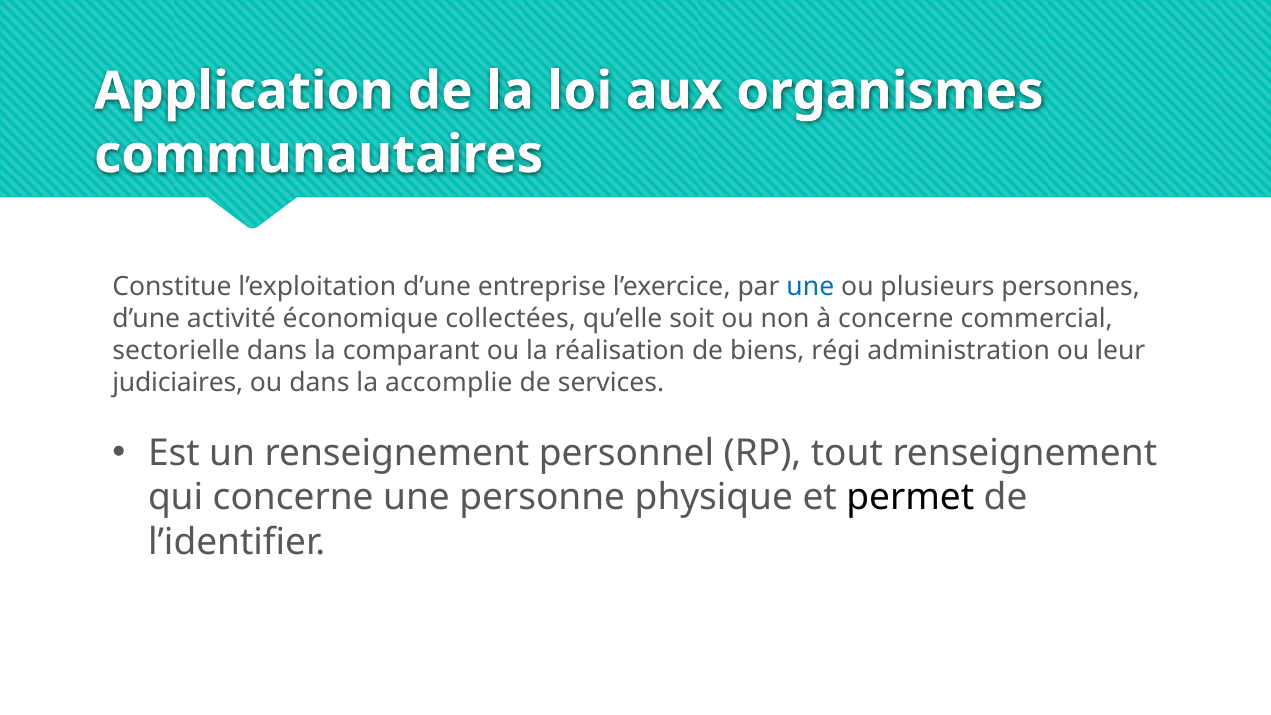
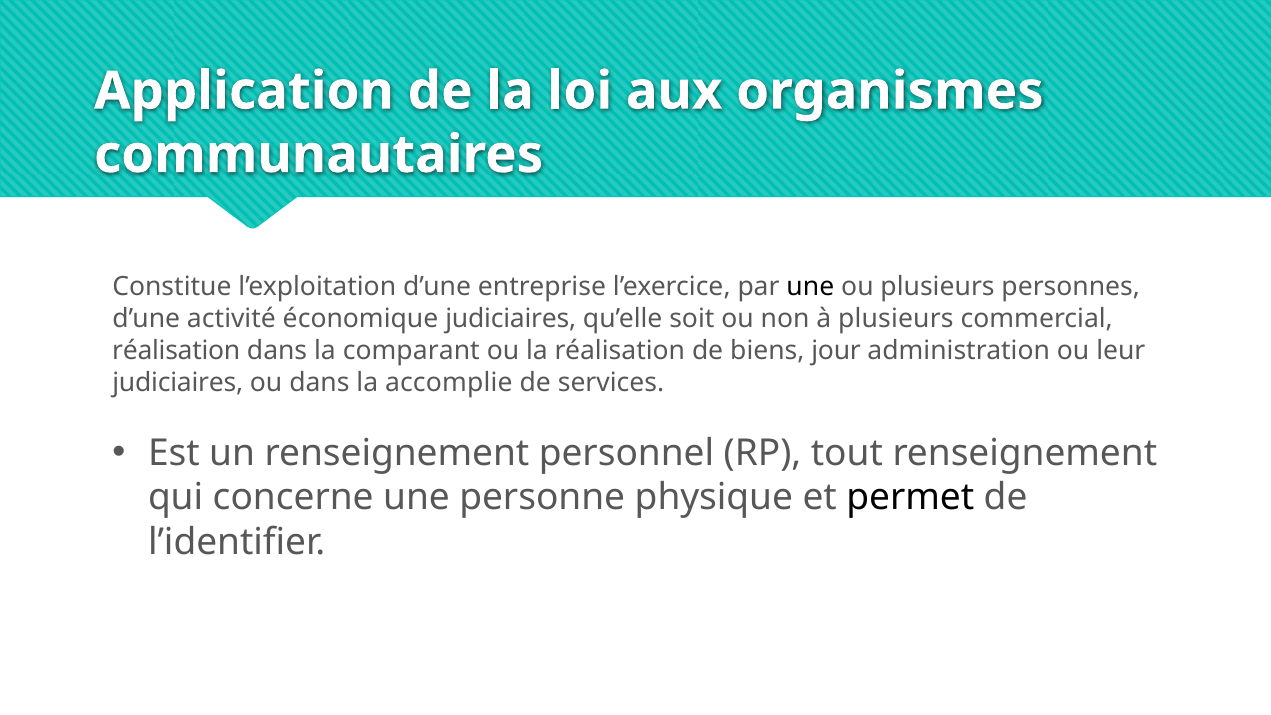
une at (810, 287) colour: blue -> black
économique collectées: collectées -> judiciaires
à concerne: concerne -> plusieurs
sectorielle at (176, 351): sectorielle -> réalisation
régi: régi -> jour
